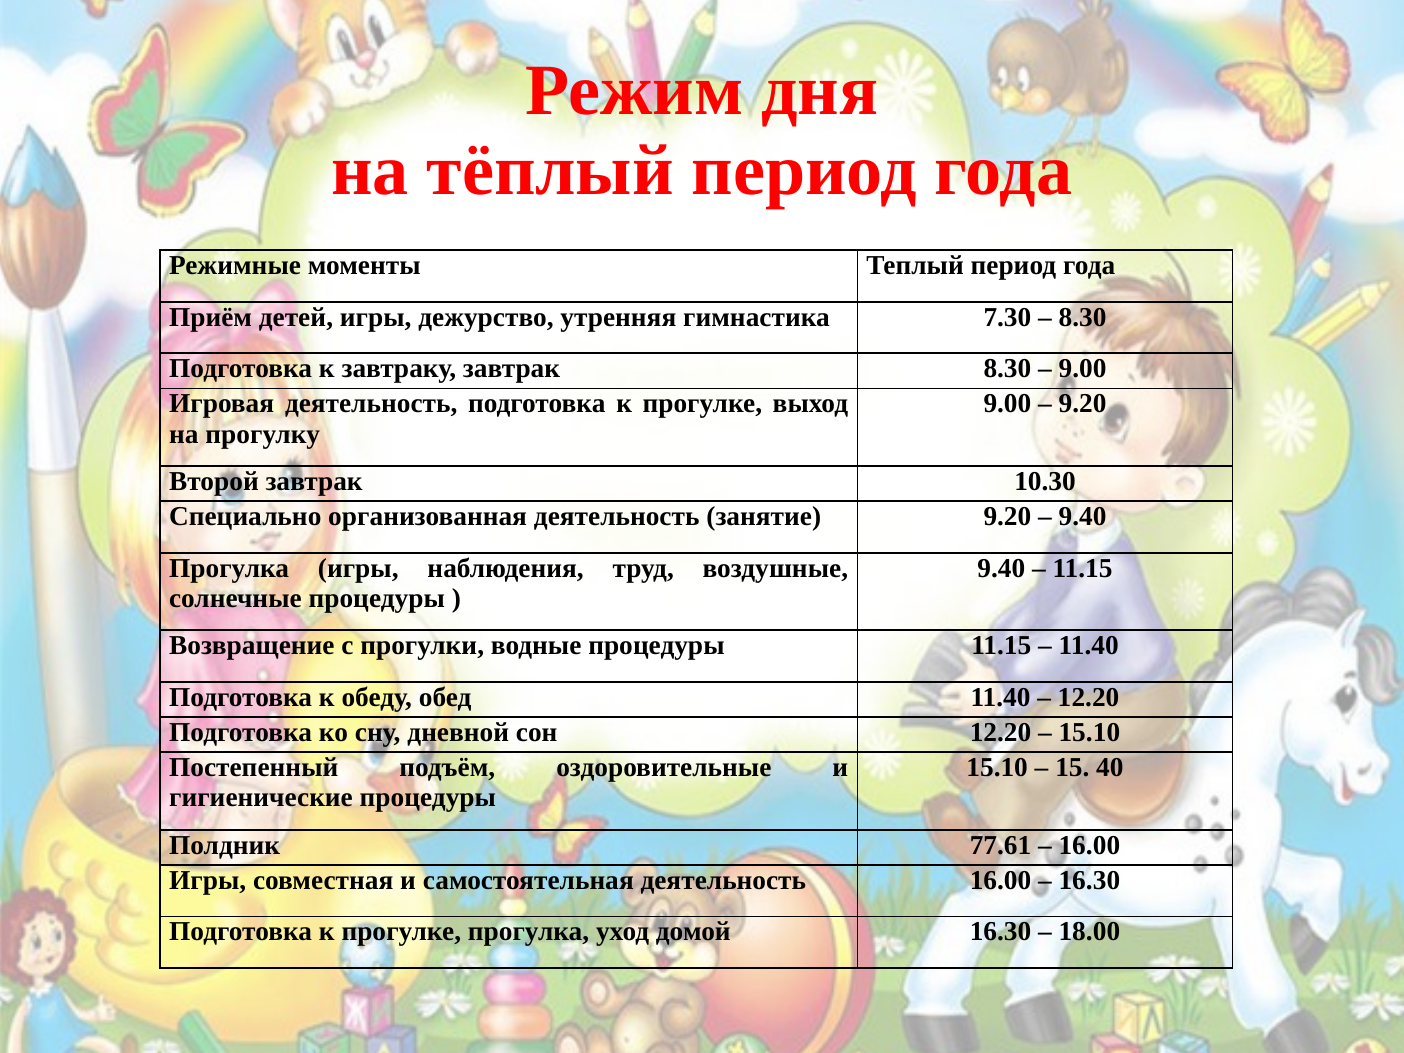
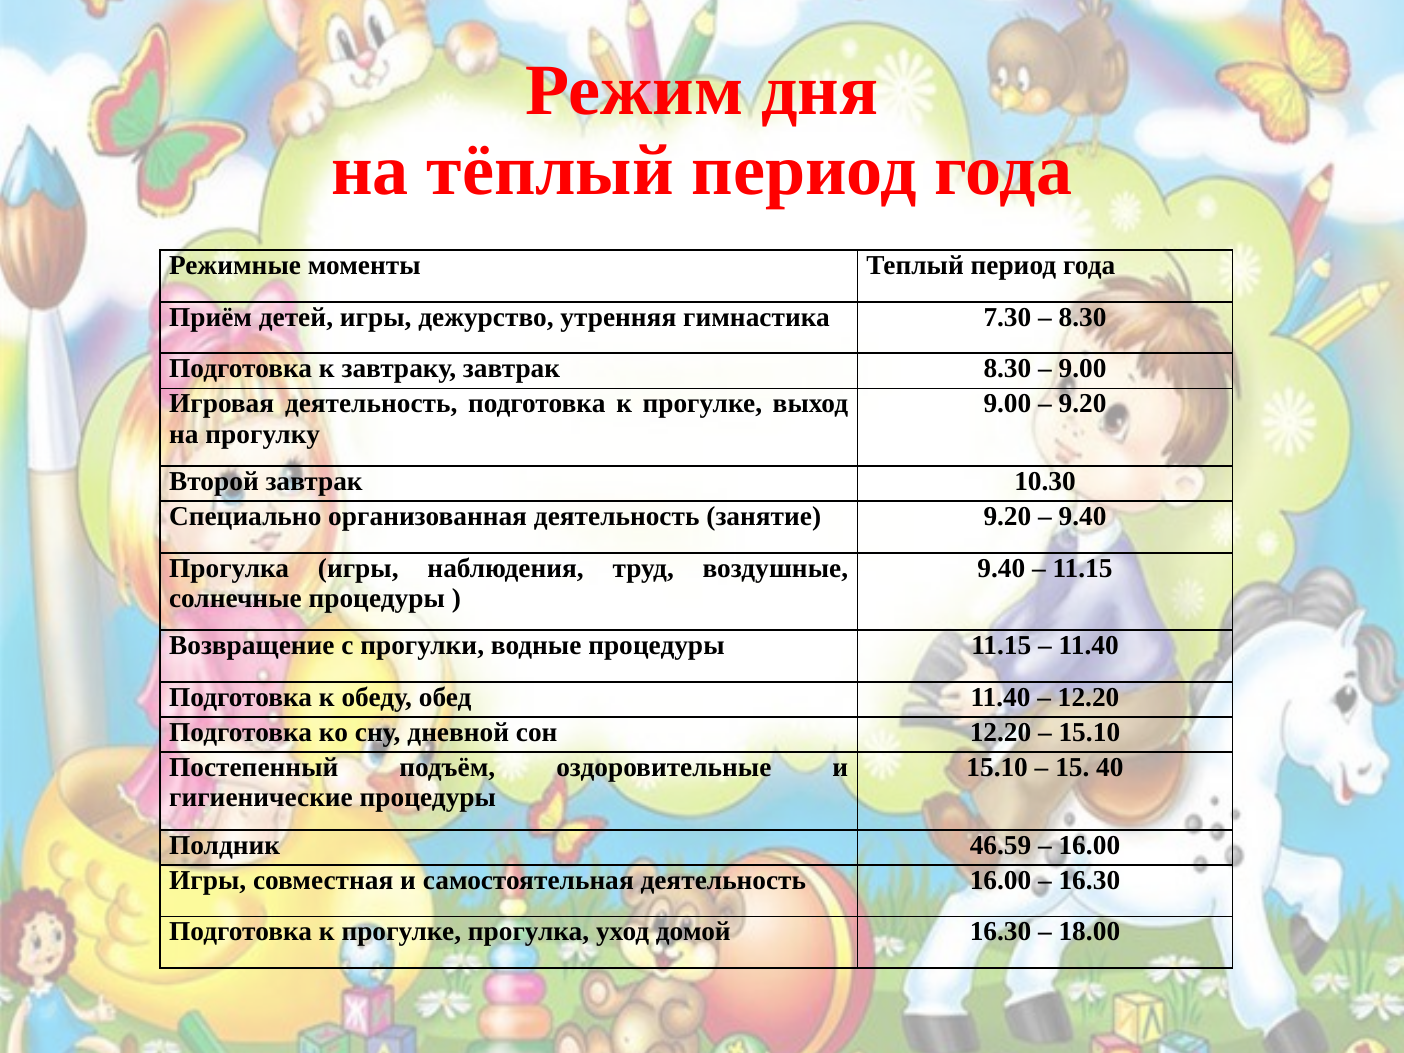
77.61: 77.61 -> 46.59
